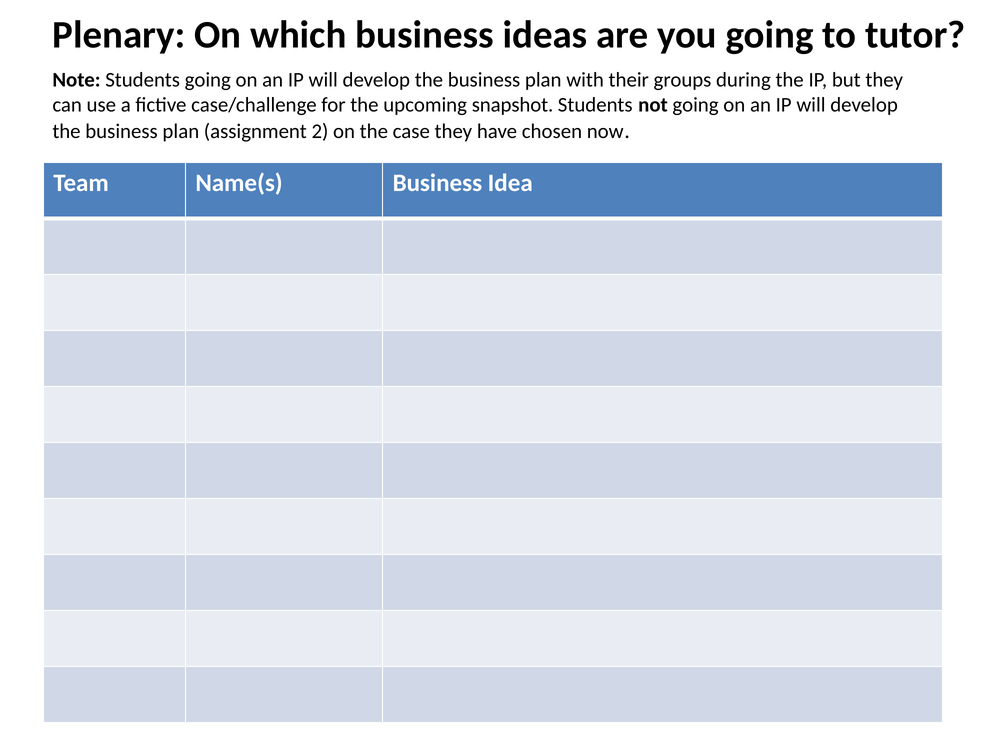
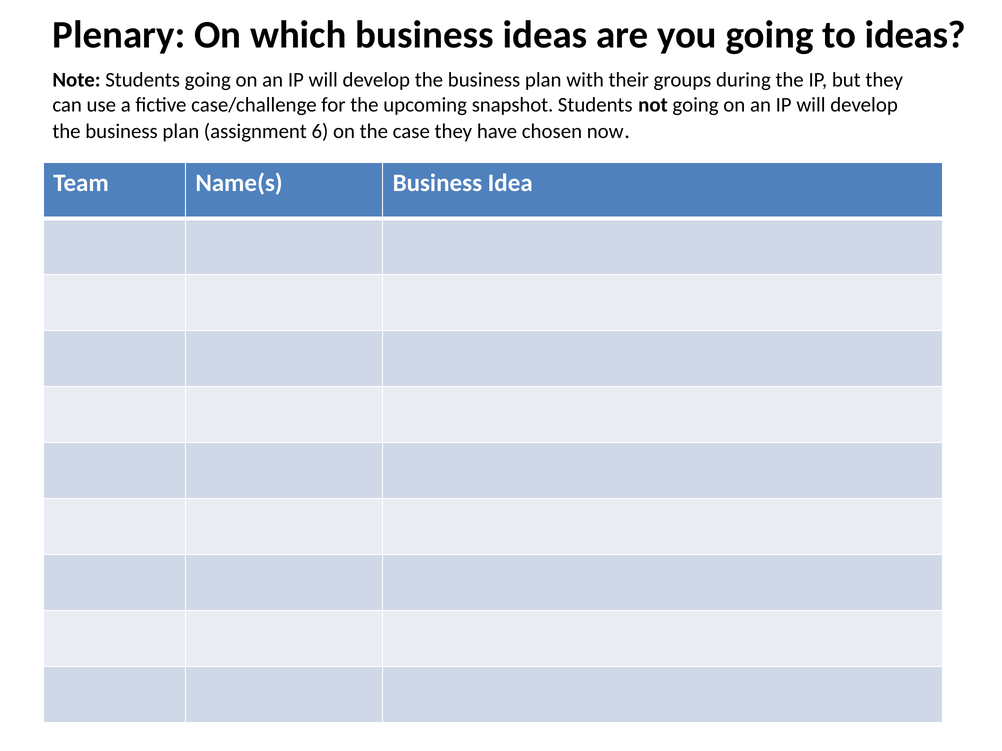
to tutor: tutor -> ideas
2: 2 -> 6
